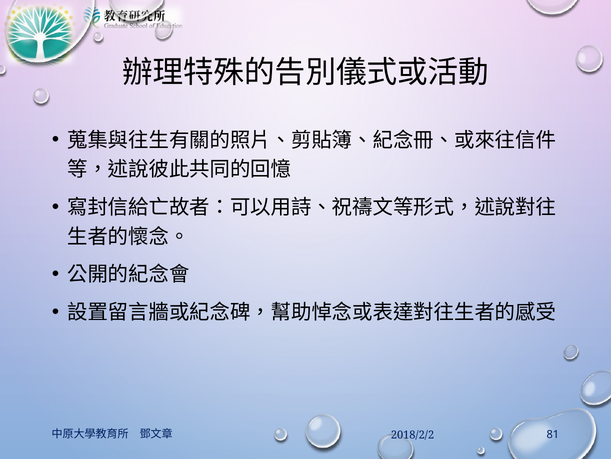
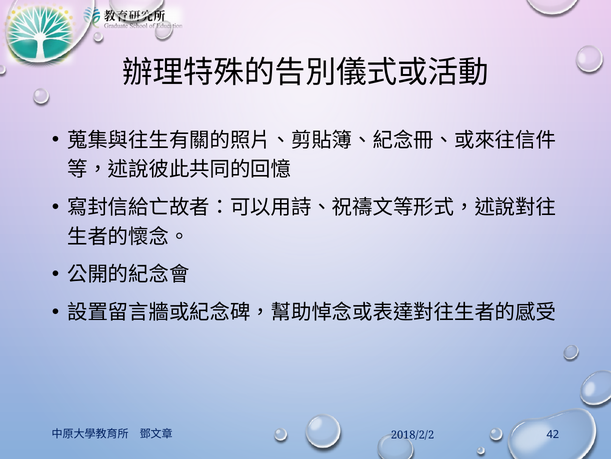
81: 81 -> 42
